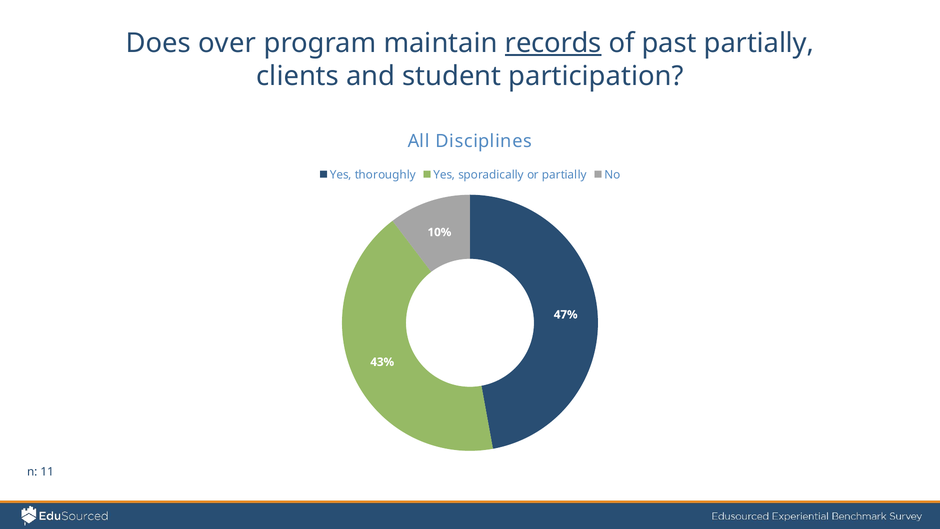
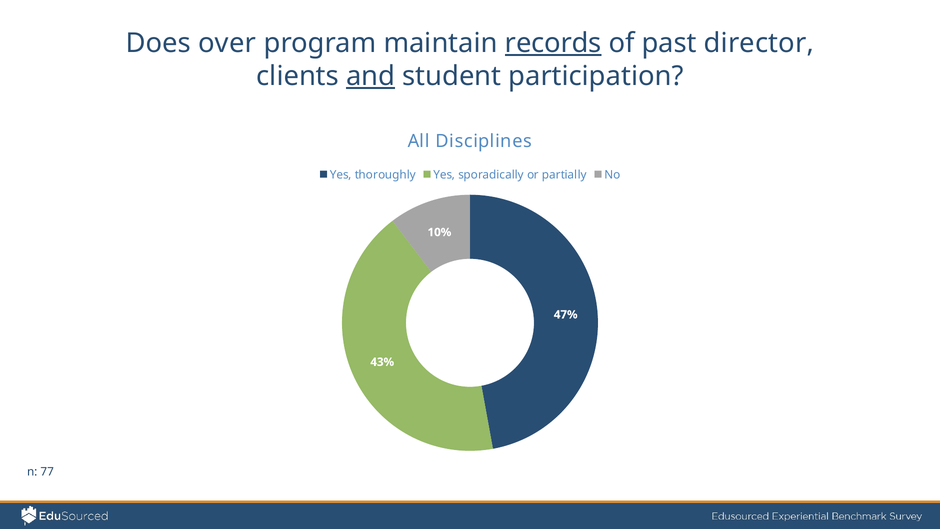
past partially: partially -> director
and underline: none -> present
11: 11 -> 77
